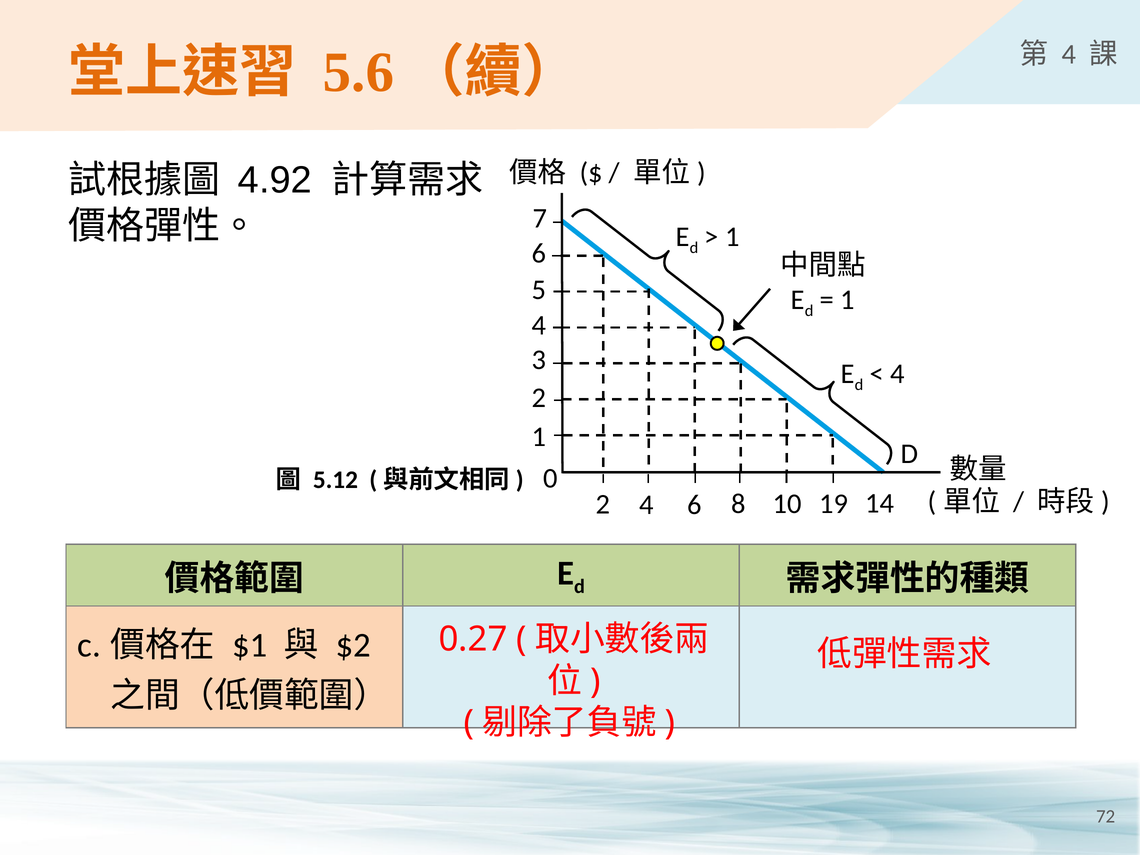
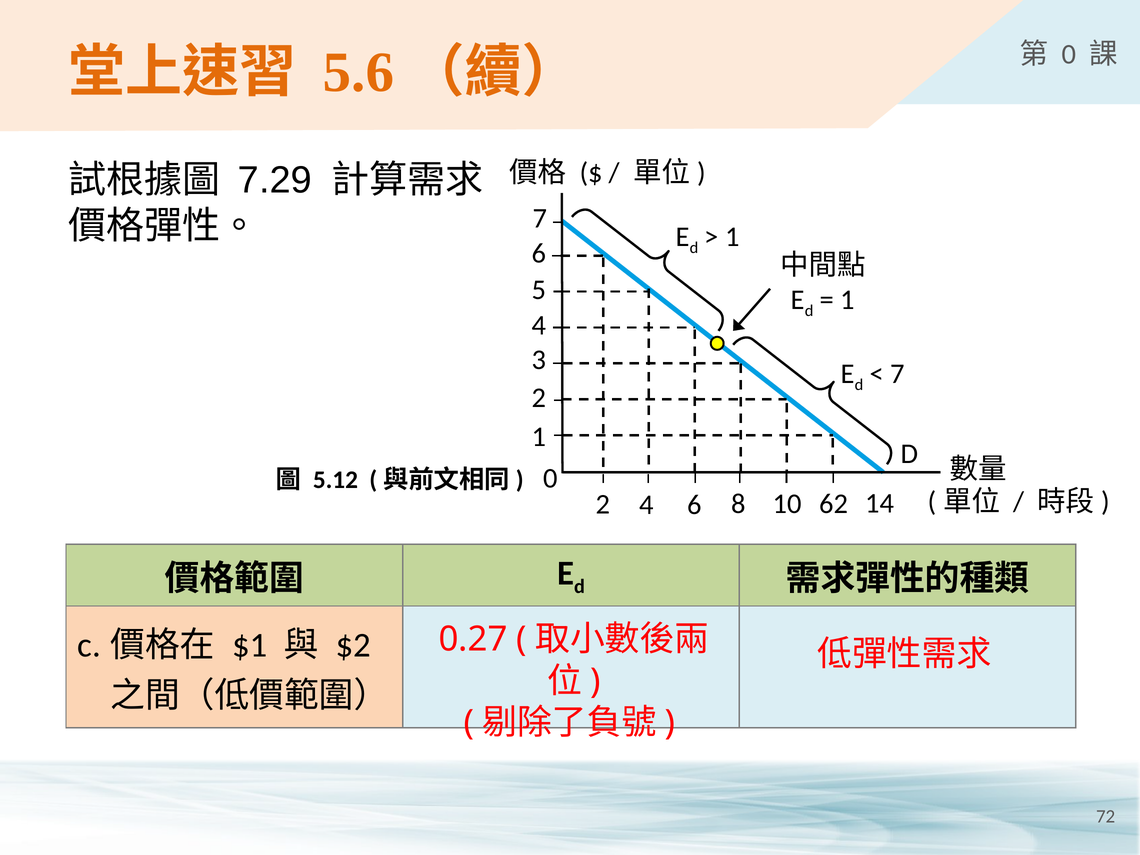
4 at (1069, 54): 4 -> 0
4.92: 4.92 -> 7.29
4 at (897, 374): 4 -> 7
19: 19 -> 62
